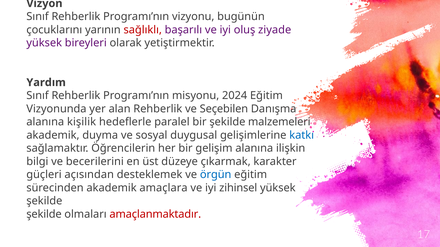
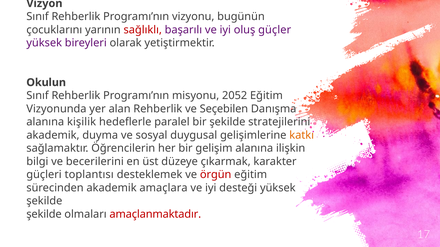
ziyade: ziyade -> güçler
Yardım: Yardım -> Okulun
2024: 2024 -> 2052
malzemeleri: malzemeleri -> stratejilerini
katkı colour: blue -> orange
açısından: açısından -> toplantısı
örgün colour: blue -> red
zihinsel: zihinsel -> desteği
